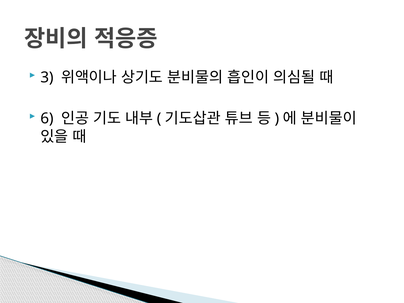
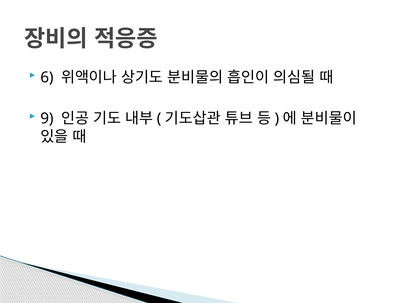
3: 3 -> 6
6: 6 -> 9
